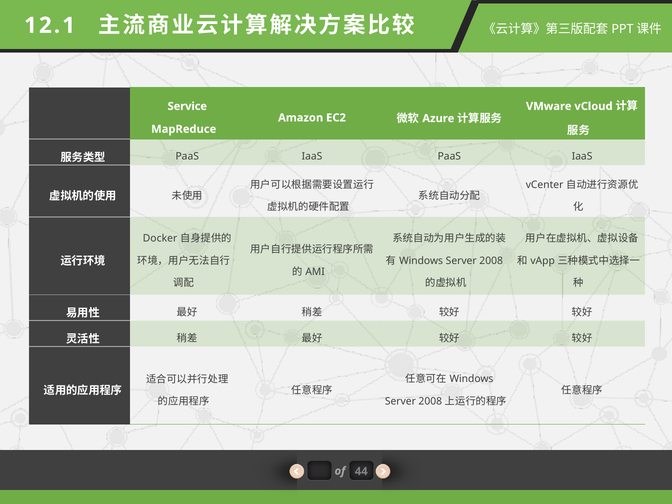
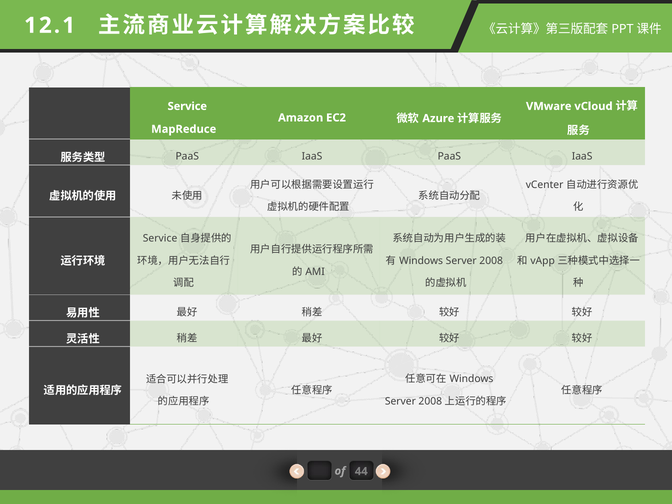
Docker at (160, 238): Docker -> Service
